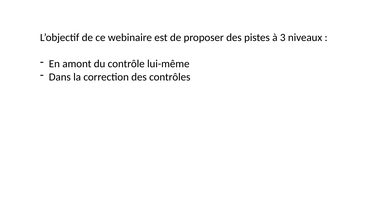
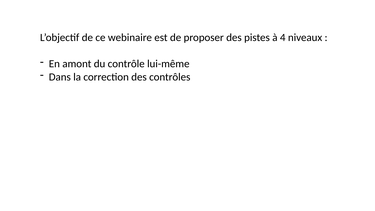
3: 3 -> 4
